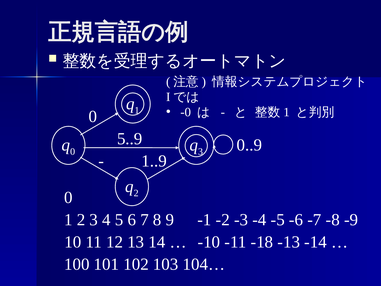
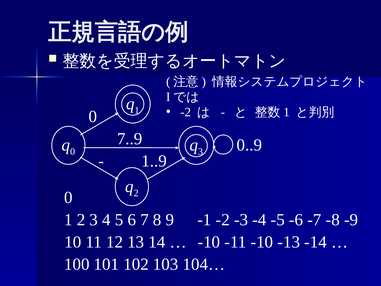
-0 at (186, 112): -0 -> -2
5..9: 5..9 -> 7..9
-11 -18: -18 -> -10
